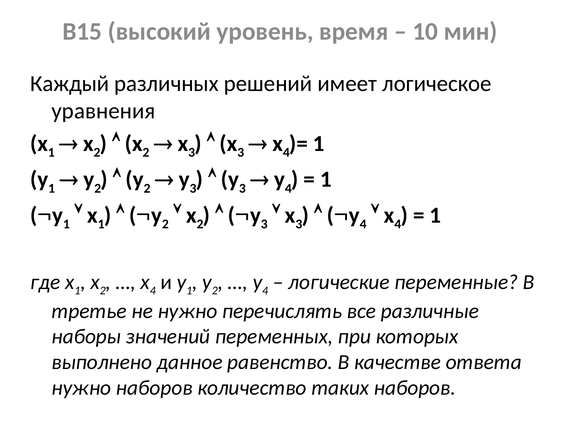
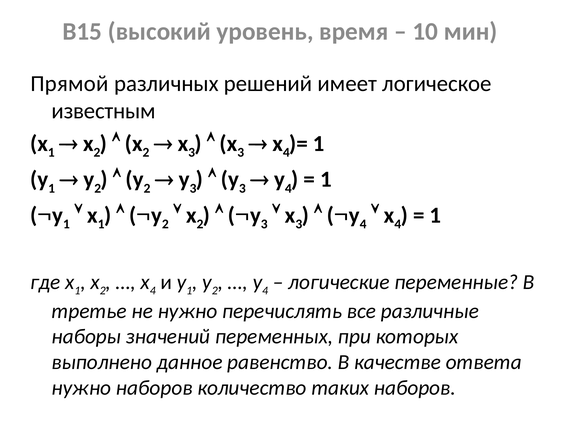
Каждый: Каждый -> Прямой
уравнения: уравнения -> известным
